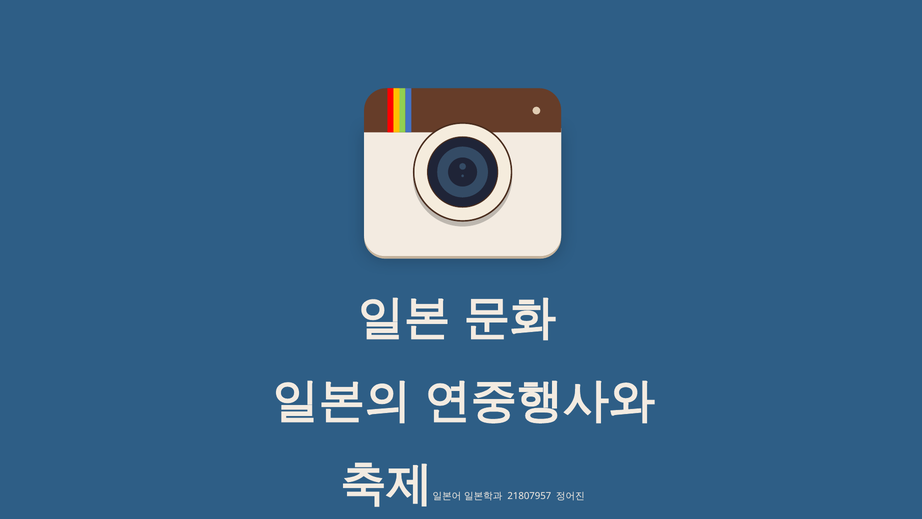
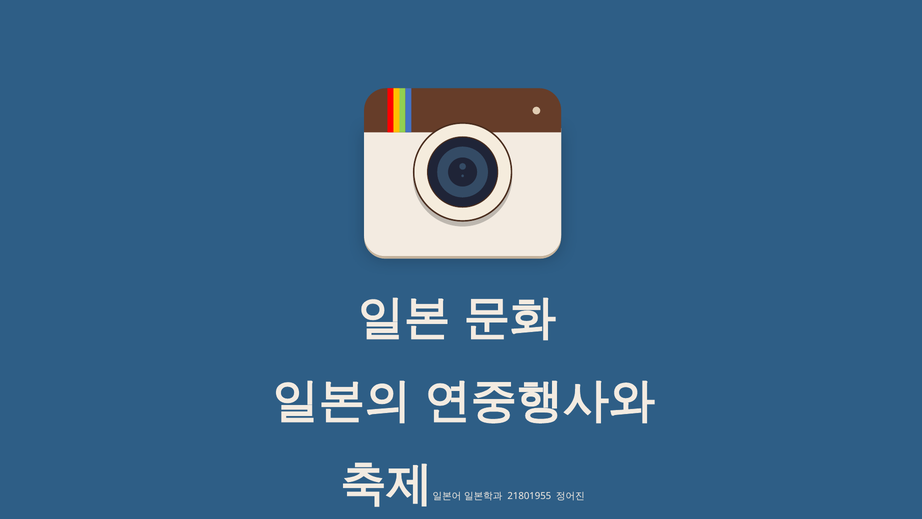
21807957: 21807957 -> 21801955
